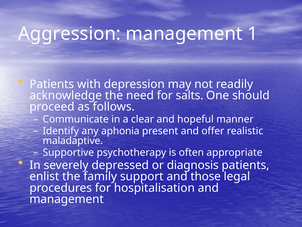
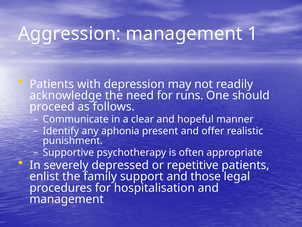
salts: salts -> runs
maladaptive: maladaptive -> punishment
diagnosis: diagnosis -> repetitive
